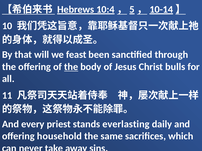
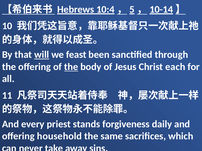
will underline: none -> present
bulls: bulls -> each
everlasting: everlasting -> forgiveness
